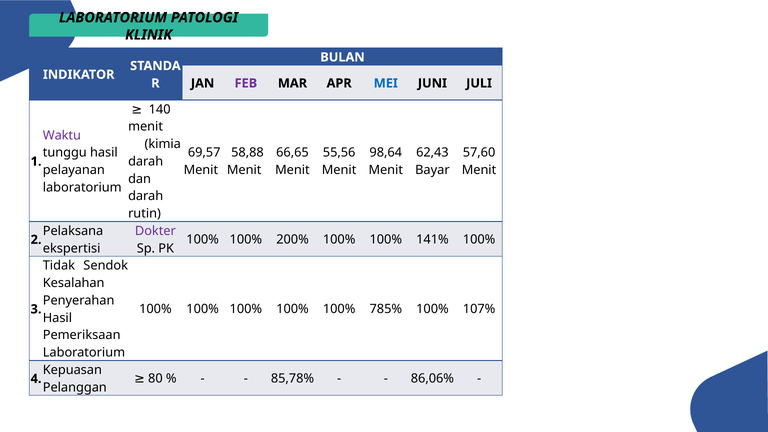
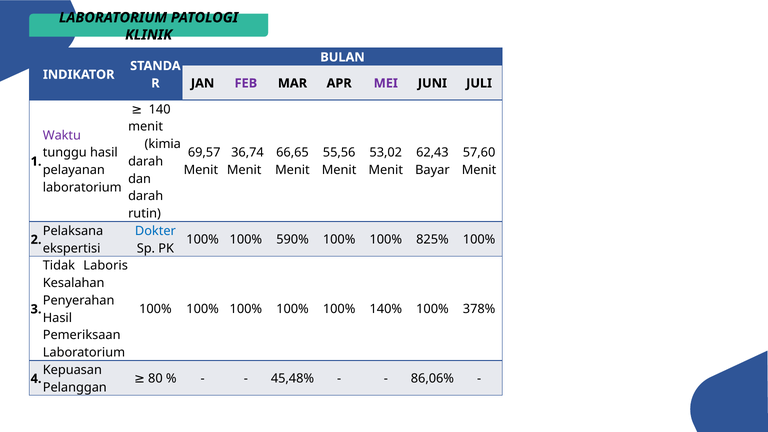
MEI colour: blue -> purple
58,88: 58,88 -> 36,74
98,64: 98,64 -> 53,02
Dokter colour: purple -> blue
200%: 200% -> 590%
141%: 141% -> 825%
Sendok: Sendok -> Laboris
785%: 785% -> 140%
107%: 107% -> 378%
85,78%: 85,78% -> 45,48%
